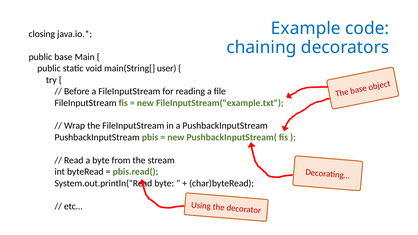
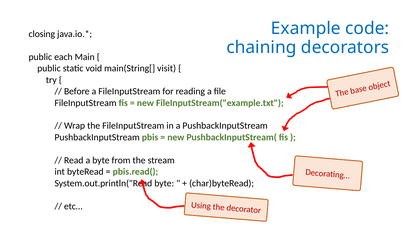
public base: base -> each
user: user -> visit
